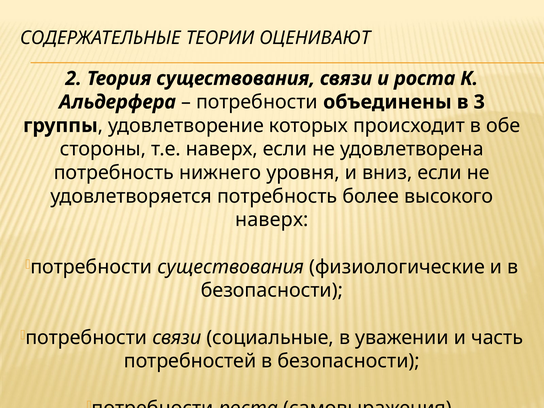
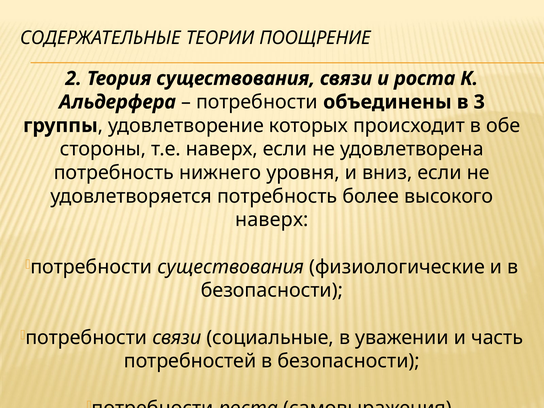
ОЦЕНИВАЮТ: ОЦЕНИВАЮТ -> ПООЩРЕНИЕ
